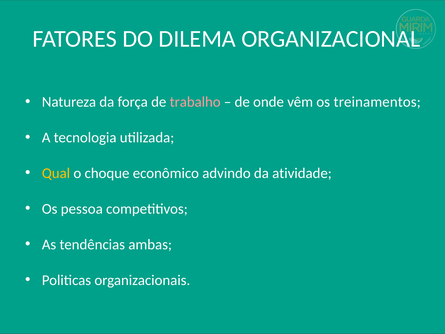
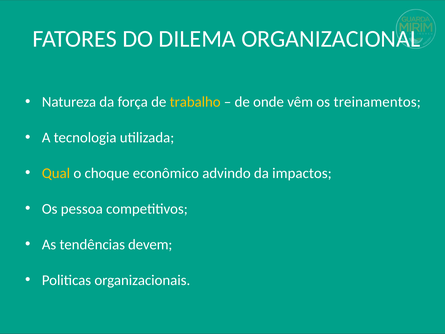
trabalho colour: pink -> yellow
atividade: atividade -> impactos
ambas: ambas -> devem
